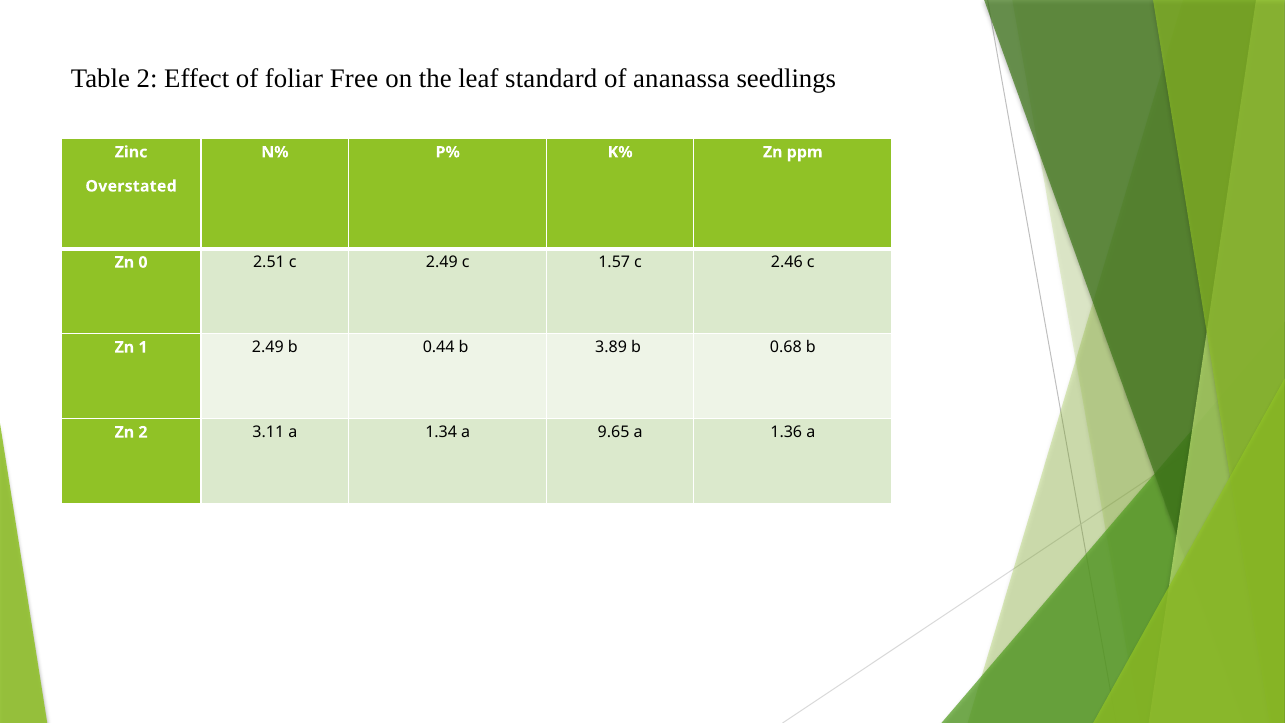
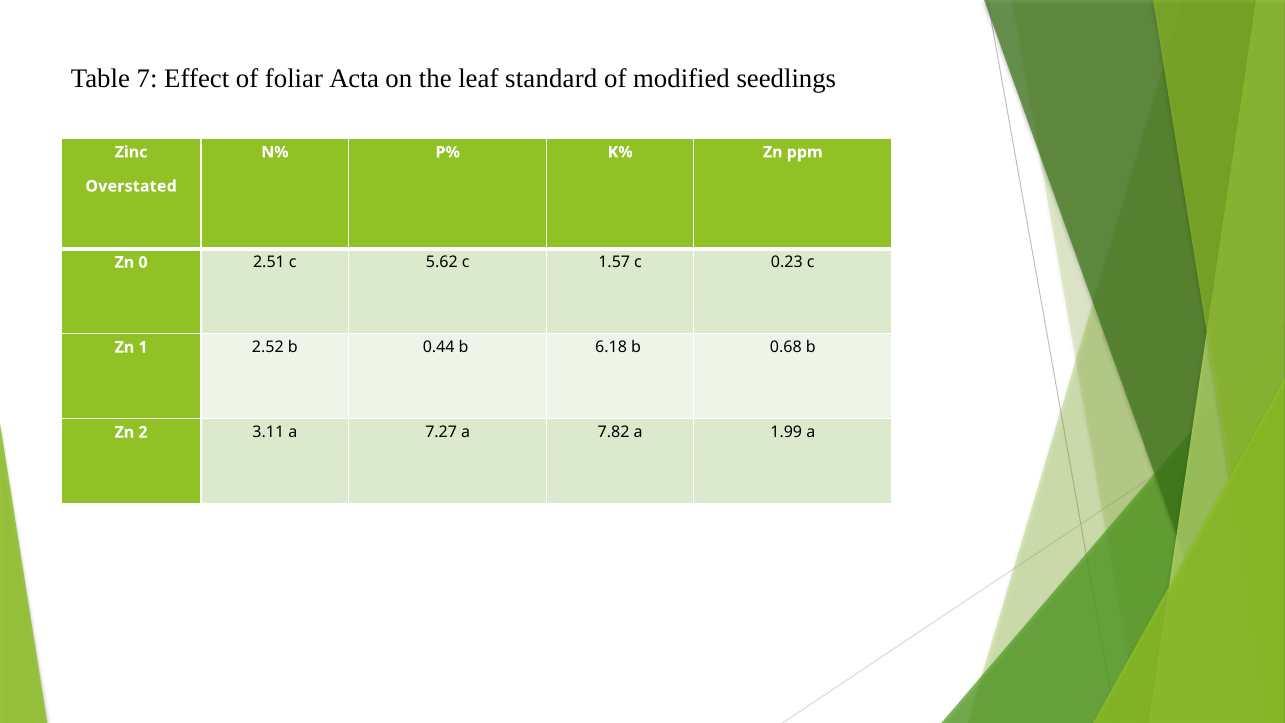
Table 2: 2 -> 7
Free: Free -> Acta
ananassa: ananassa -> modified
c 2.49: 2.49 -> 5.62
2.46: 2.46 -> 0.23
1 2.49: 2.49 -> 2.52
3.89: 3.89 -> 6.18
1.34: 1.34 -> 7.27
9.65: 9.65 -> 7.82
1.36: 1.36 -> 1.99
